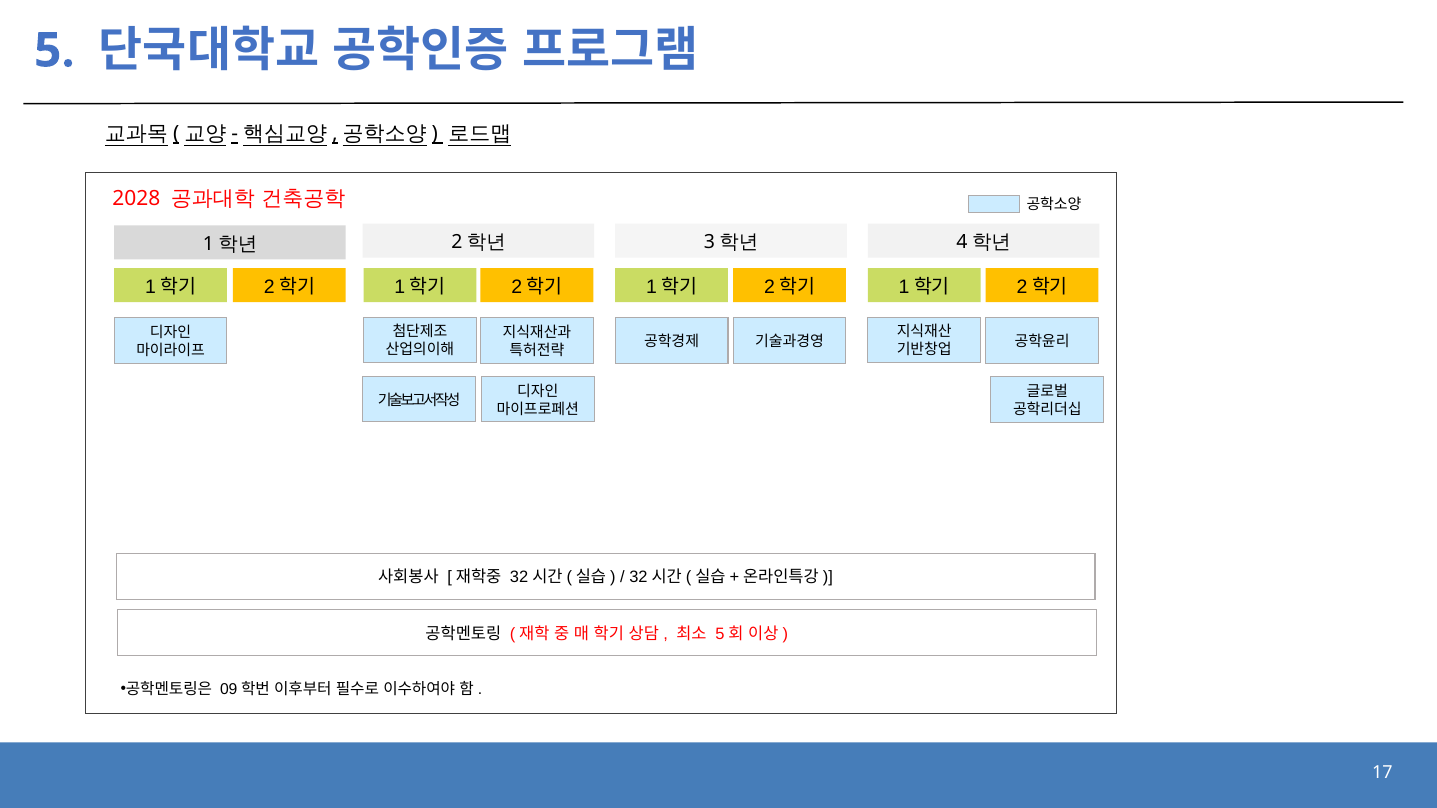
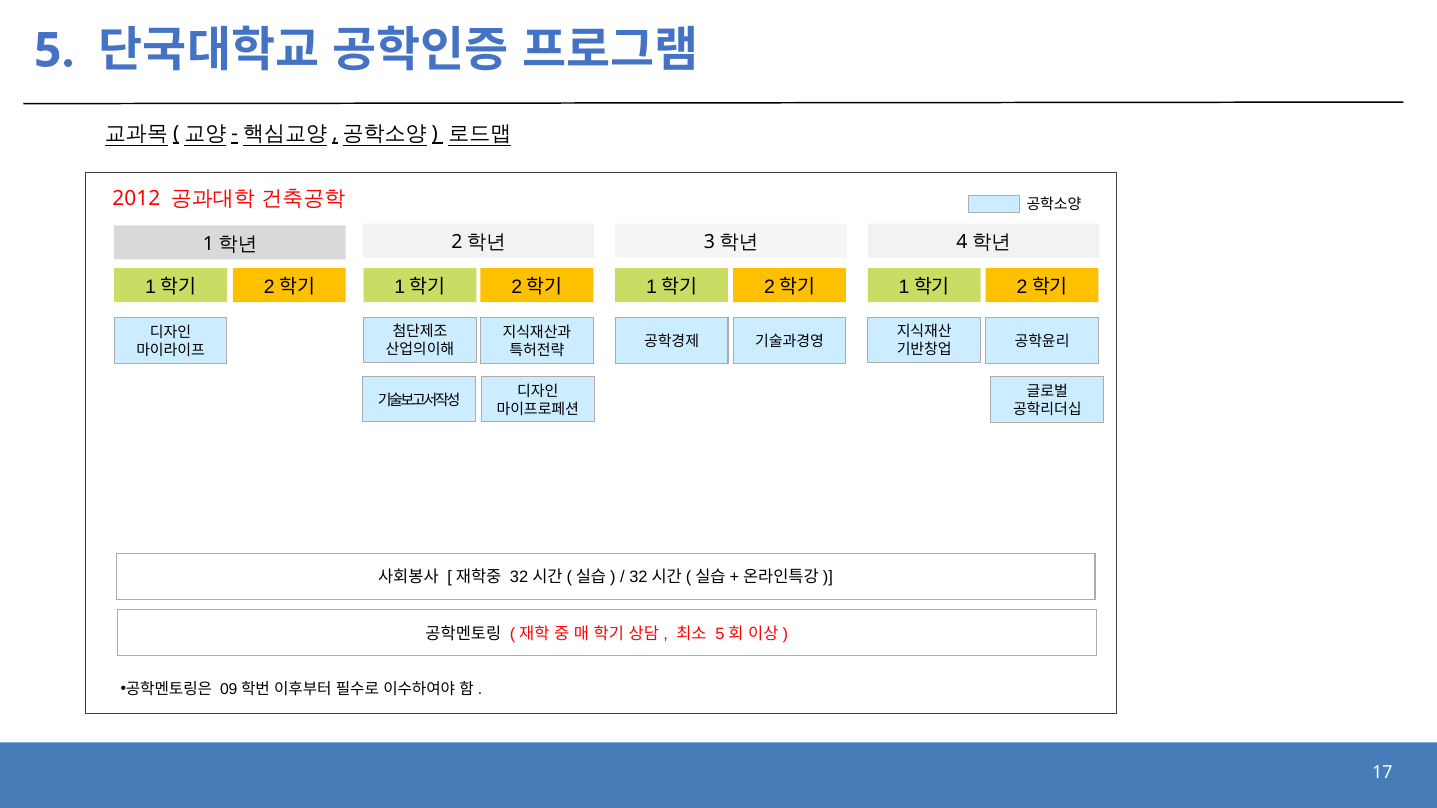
2028: 2028 -> 2012
